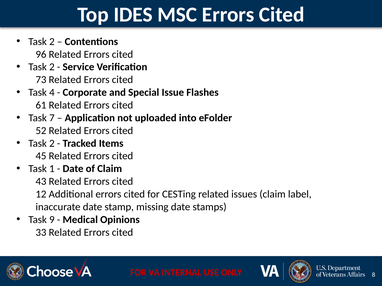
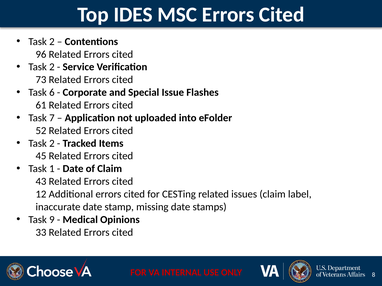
4: 4 -> 6
